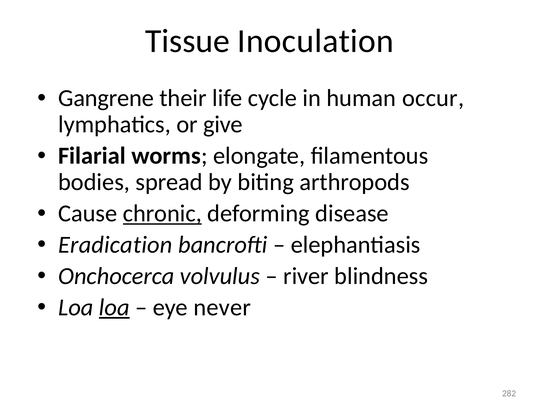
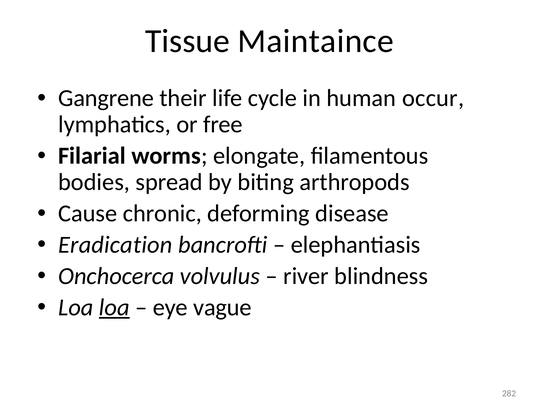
Inoculation: Inoculation -> Maintaince
give: give -> free
chronic underline: present -> none
never: never -> vague
